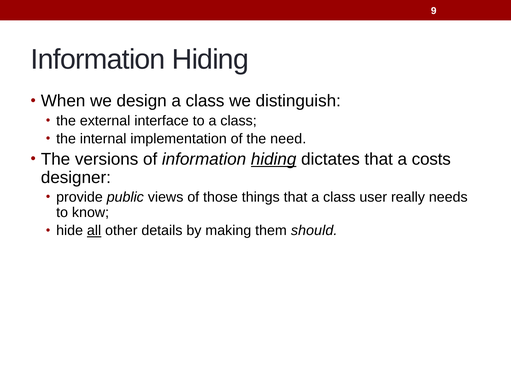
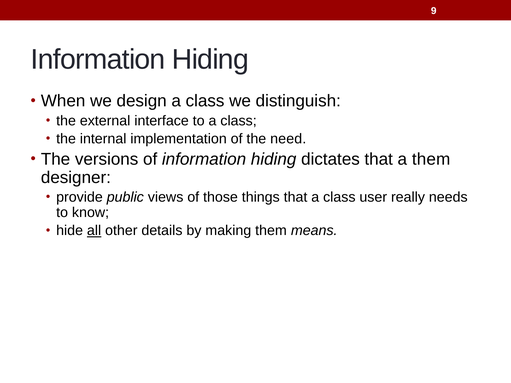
hiding at (274, 159) underline: present -> none
a costs: costs -> them
should: should -> means
